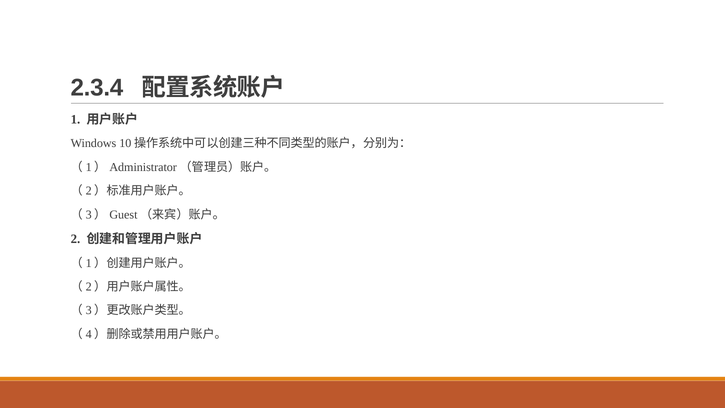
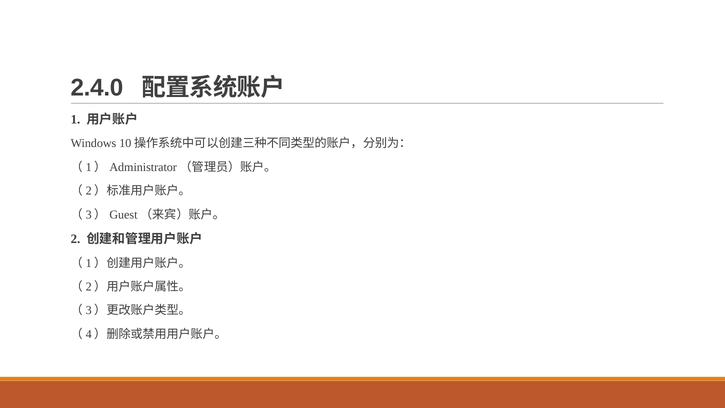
2.3.4: 2.3.4 -> 2.4.0
